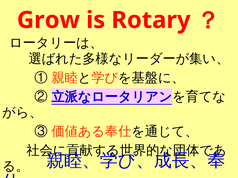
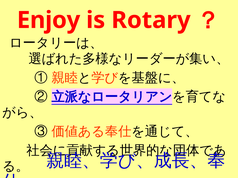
Grow: Grow -> Enjoy
